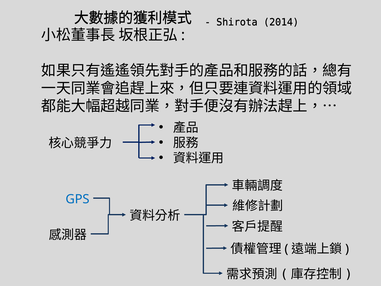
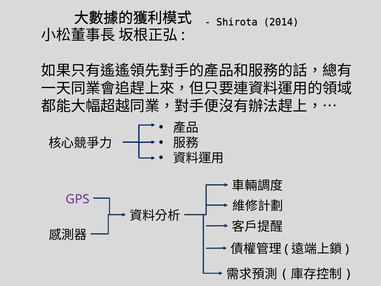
GPS colour: blue -> purple
